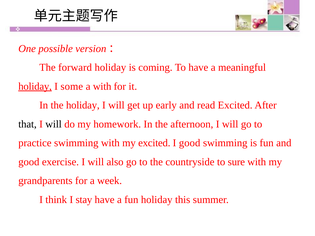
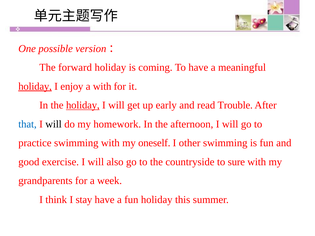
some: some -> enjoy
holiday at (83, 105) underline: none -> present
read Excited: Excited -> Trouble
that colour: black -> blue
my excited: excited -> oneself
I good: good -> other
